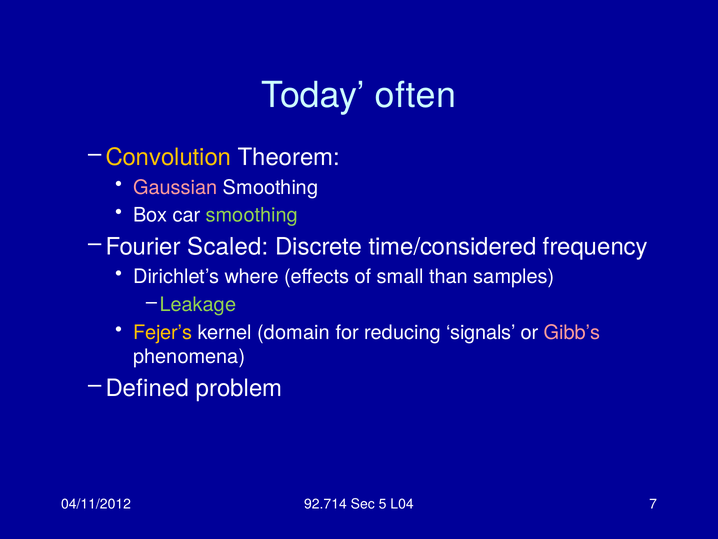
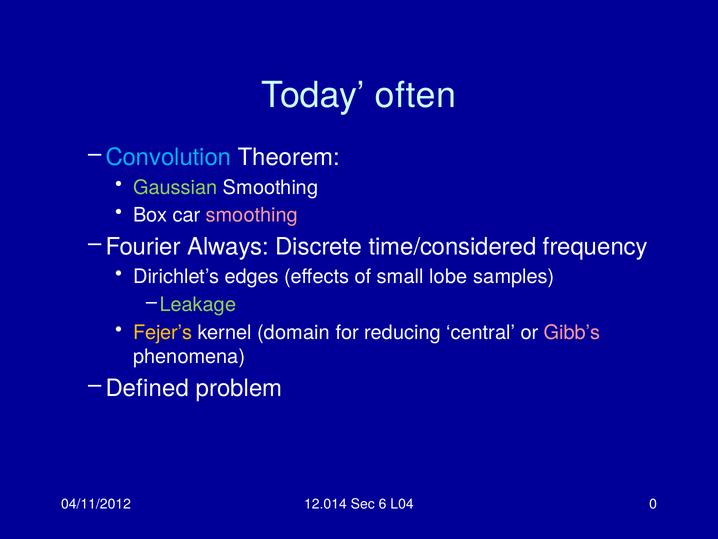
Convolution colour: yellow -> light blue
Gaussian colour: pink -> light green
smoothing at (252, 215) colour: light green -> pink
Scaled: Scaled -> Always
where: where -> edges
than: than -> lobe
signals: signals -> central
92.714: 92.714 -> 12.014
5: 5 -> 6
7: 7 -> 0
